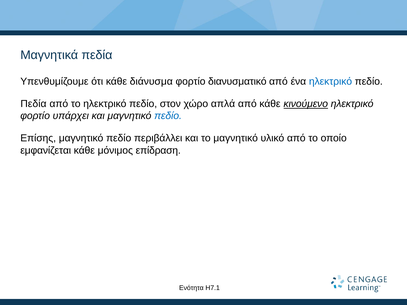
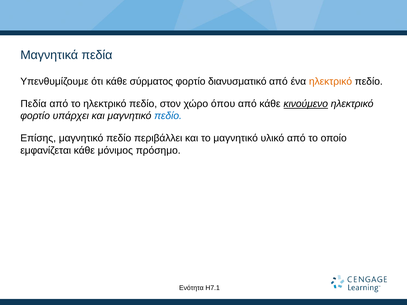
διάνυσμα: διάνυσμα -> σύρματος
ηλεκτρικό at (331, 81) colour: blue -> orange
απλά: απλά -> όπου
επίδραση: επίδραση -> πρόσημο
